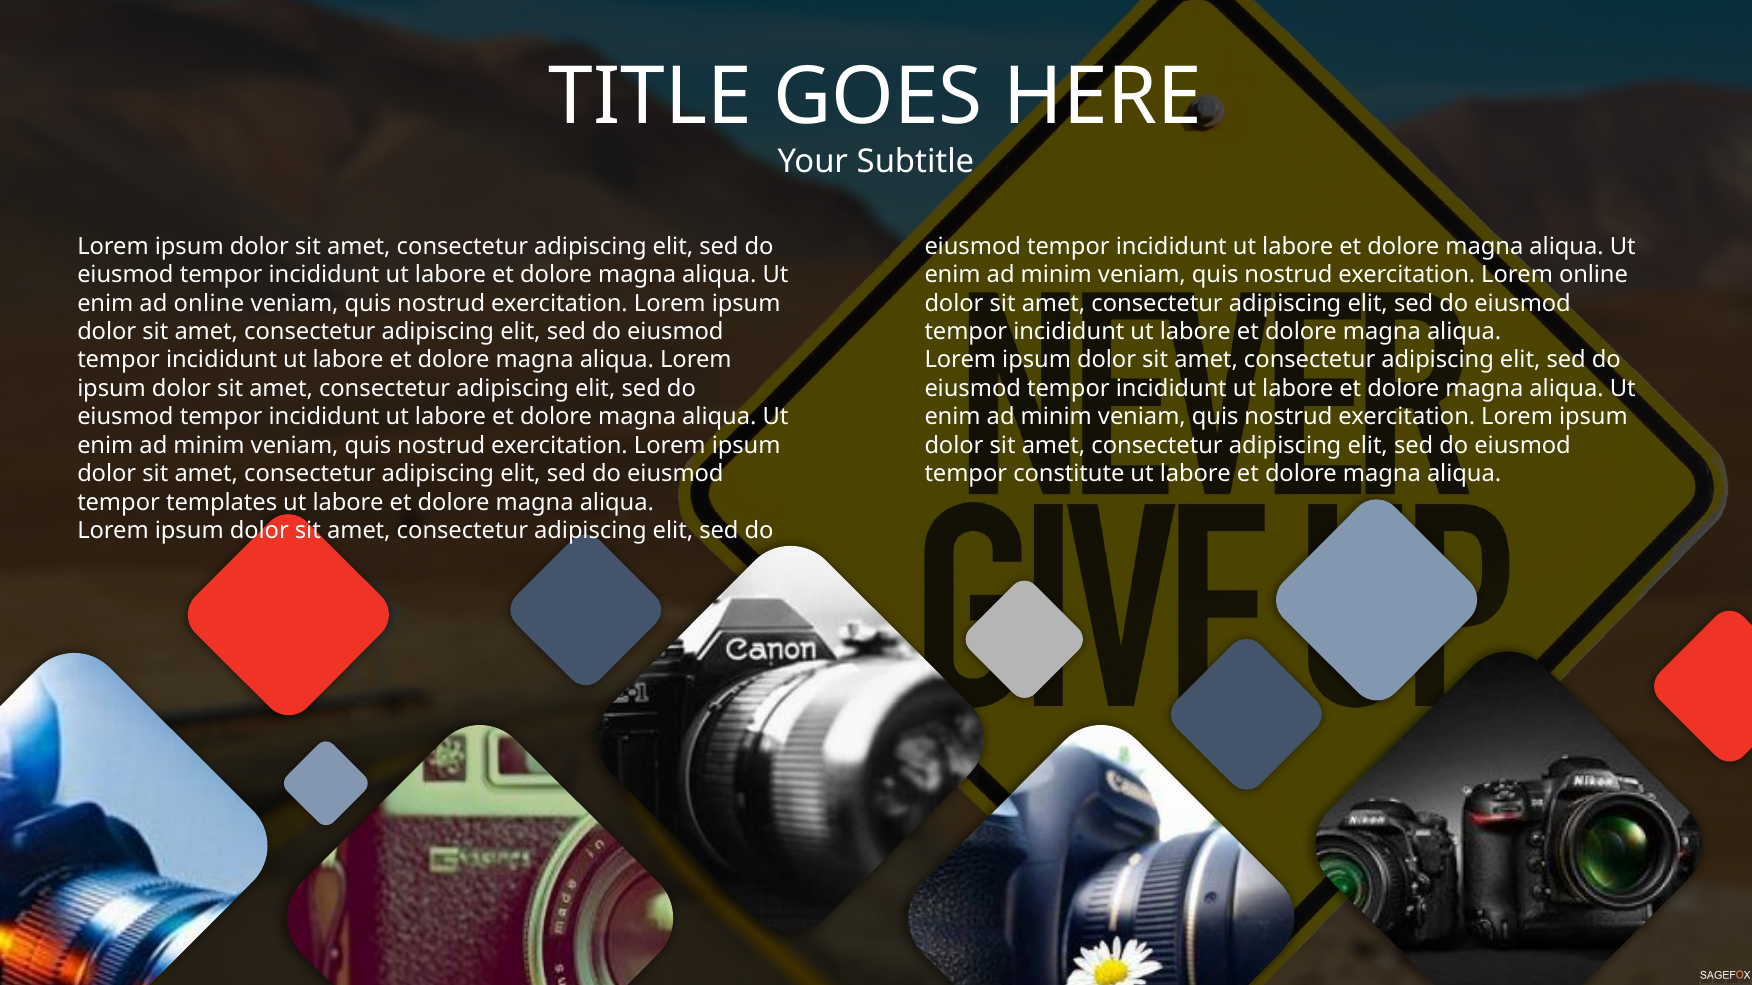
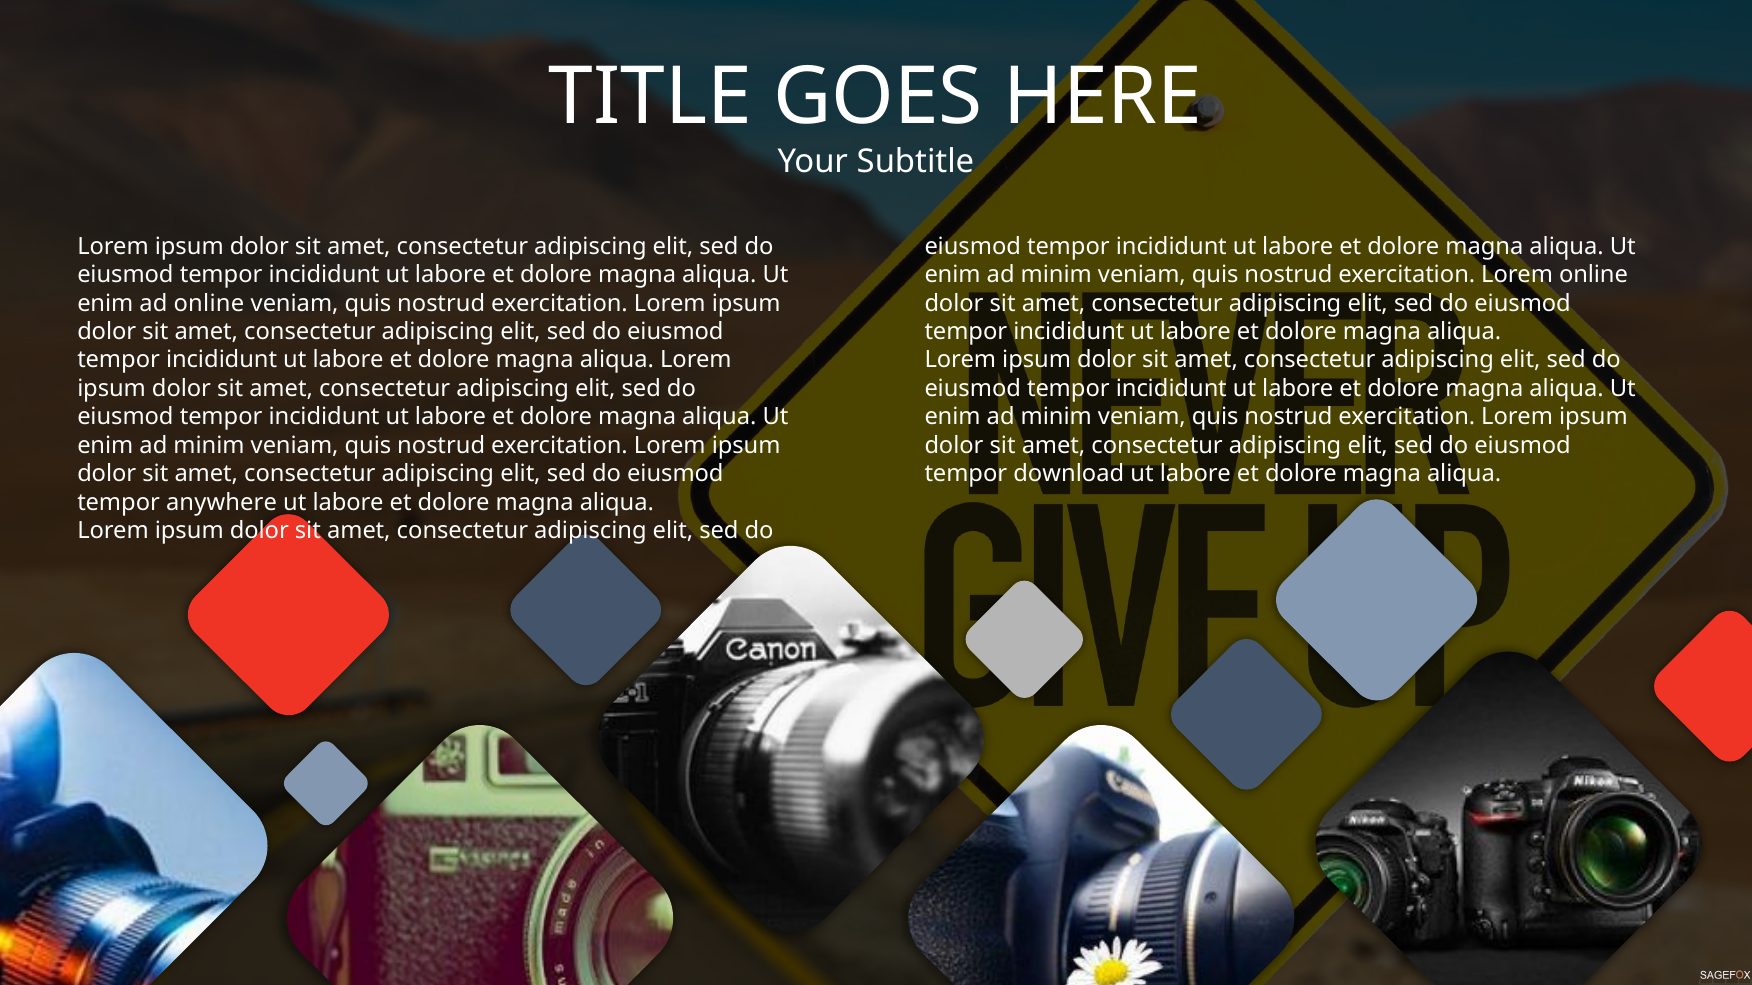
constitute: constitute -> download
templates: templates -> anywhere
